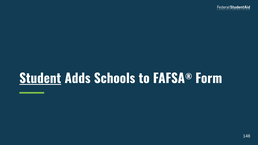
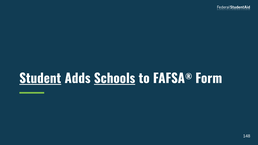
Schools underline: none -> present
